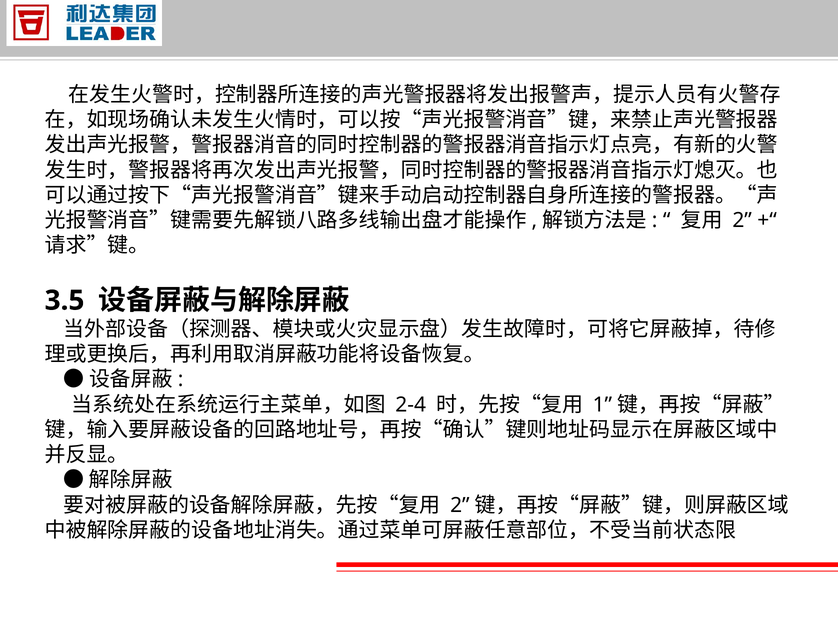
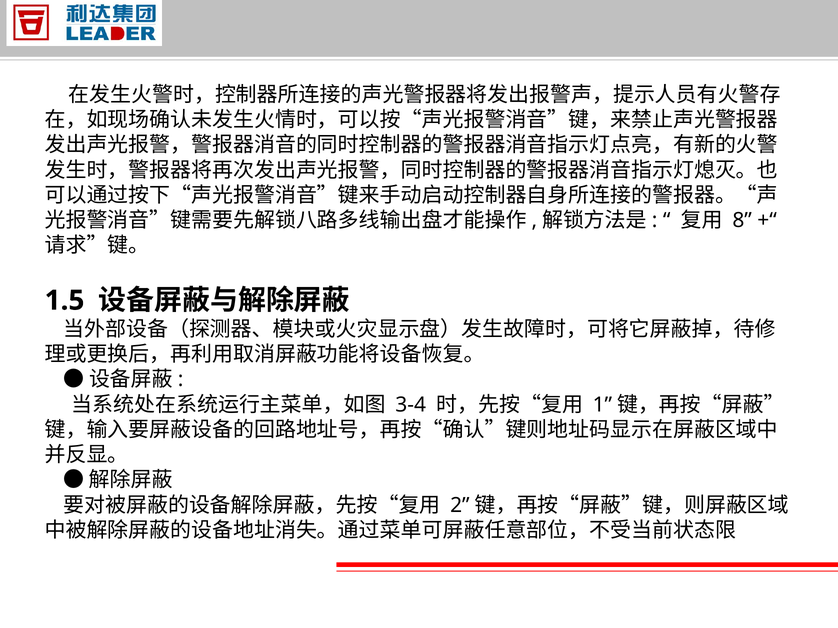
2: 2 -> 8
3.5: 3.5 -> 1.5
2-4: 2-4 -> 3-4
